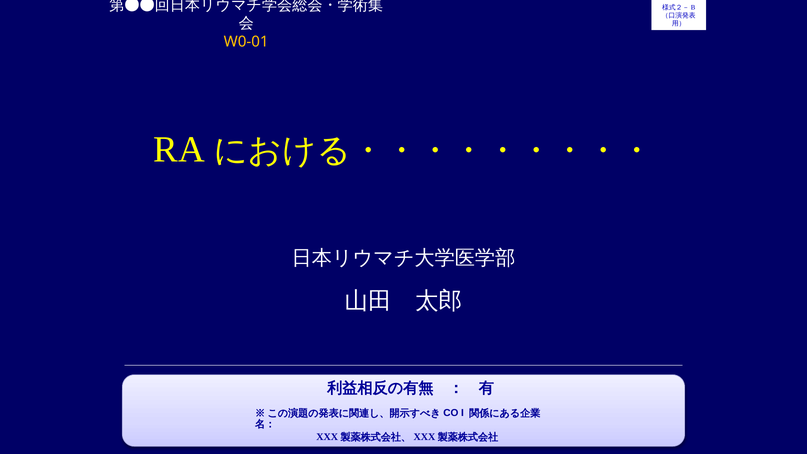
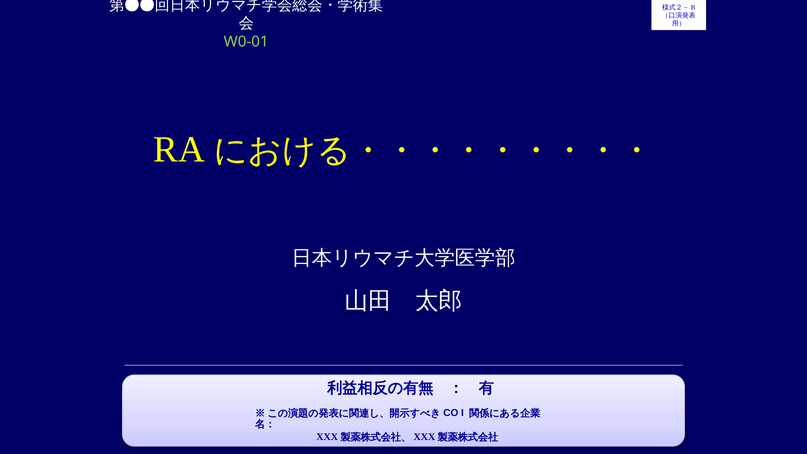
W0-01 colour: yellow -> light green
